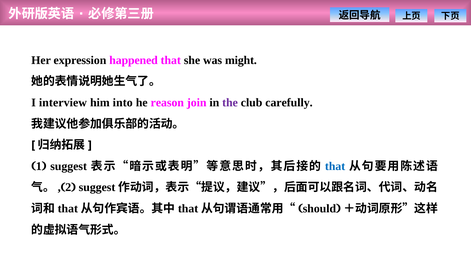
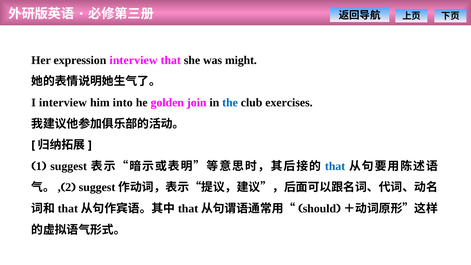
expression happened: happened -> interview
reason: reason -> golden
the colour: purple -> blue
carefully: carefully -> exercises
